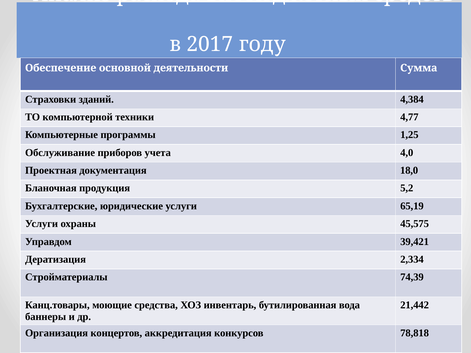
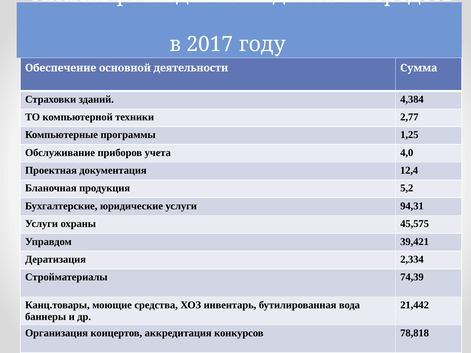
4,77: 4,77 -> 2,77
18,0: 18,0 -> 12,4
65,19: 65,19 -> 94,31
